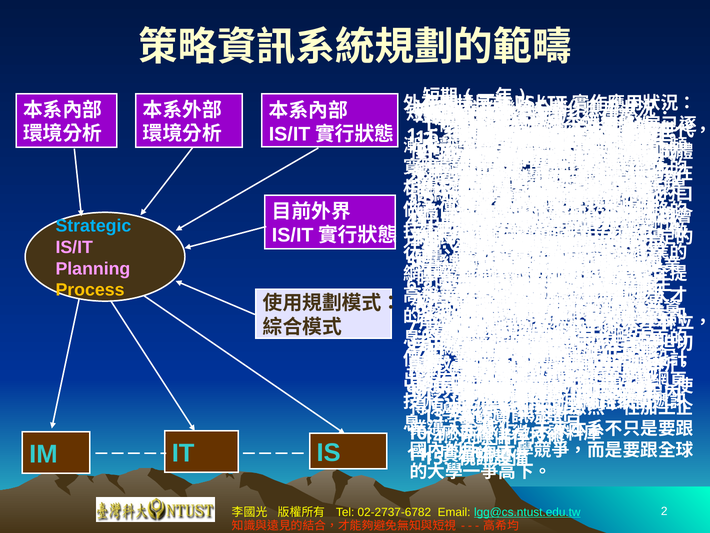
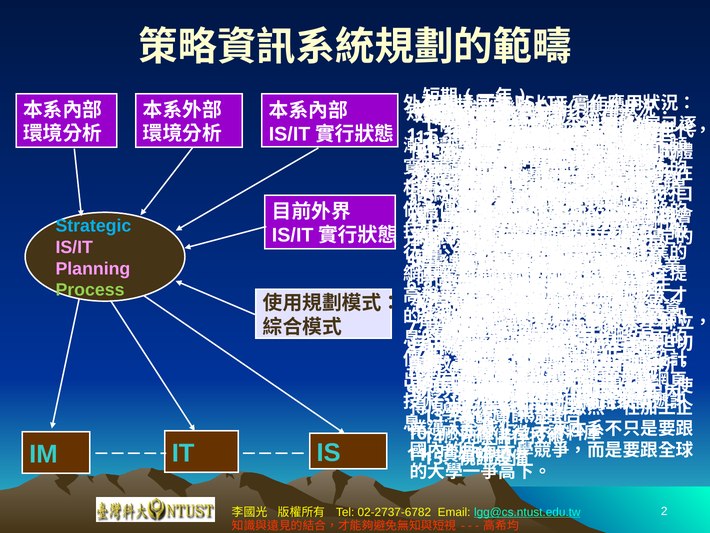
Process colour: yellow -> light green
